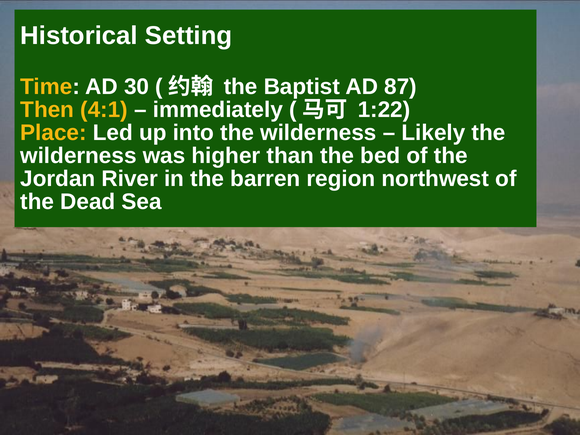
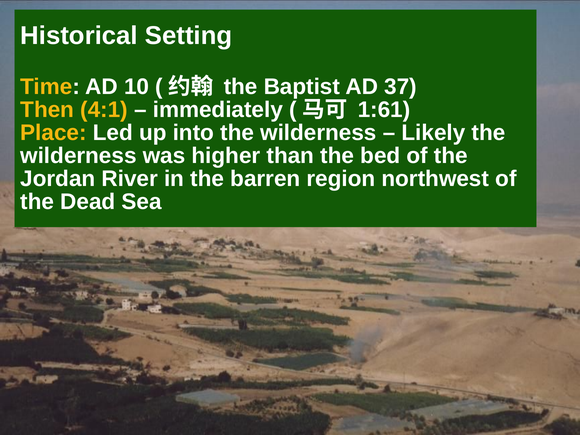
30: 30 -> 10
87: 87 -> 37
1:22: 1:22 -> 1:61
